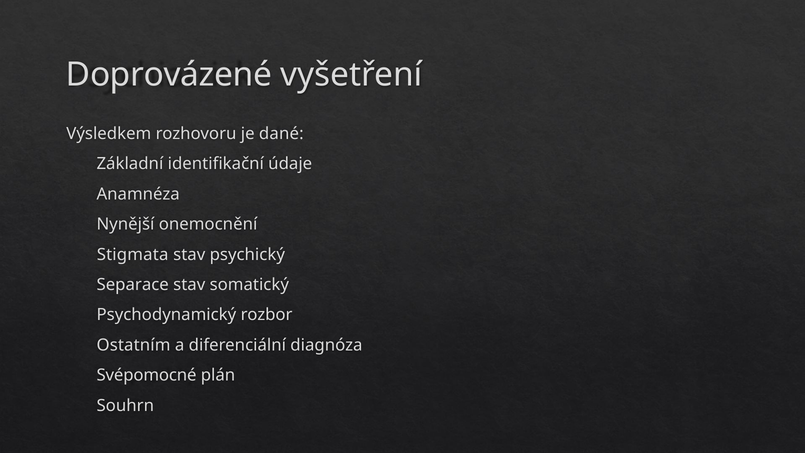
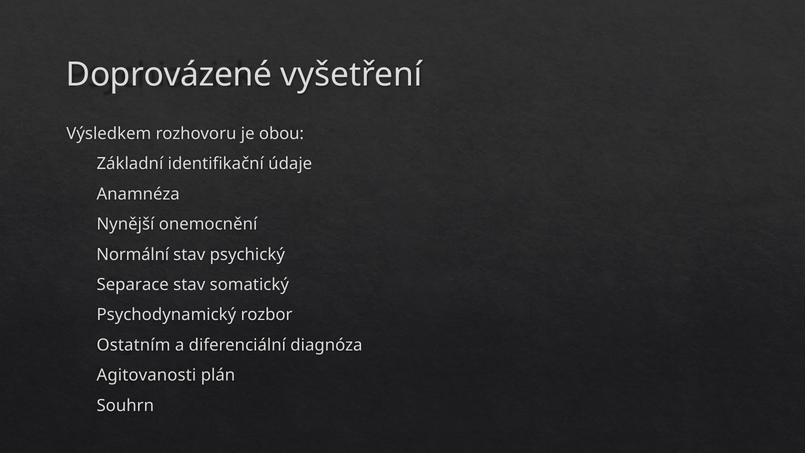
dané: dané -> obou
Stigmata: Stigmata -> Normální
Svépomocné: Svépomocné -> Agitovanosti
